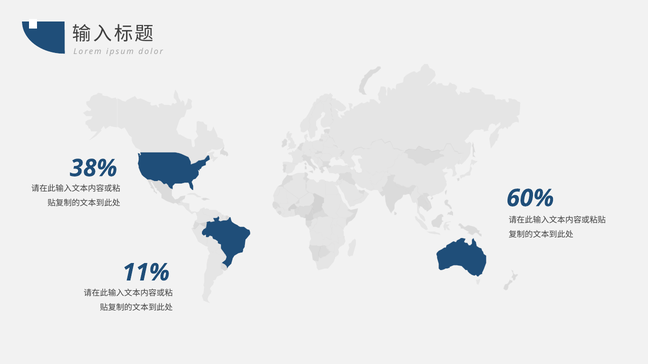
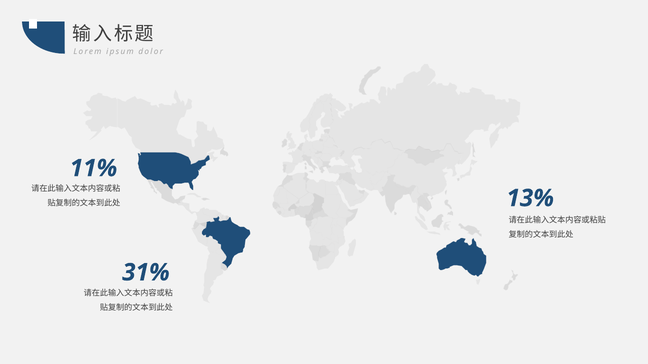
38%: 38% -> 11%
60%: 60% -> 13%
11%: 11% -> 31%
